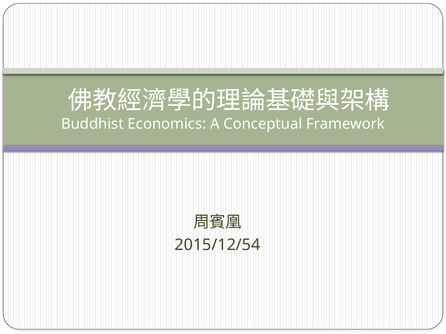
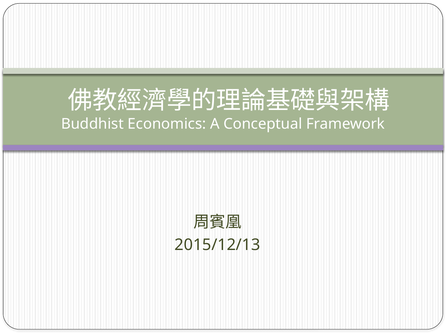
2015/12/54: 2015/12/54 -> 2015/12/13
